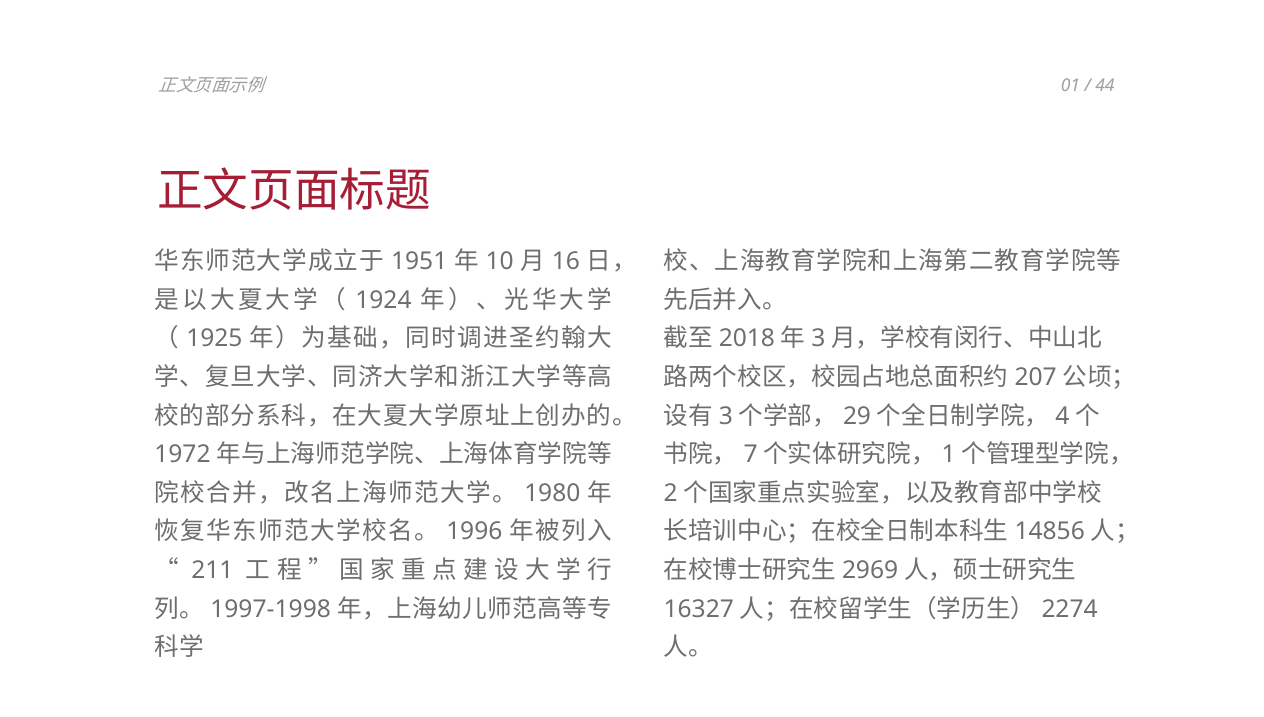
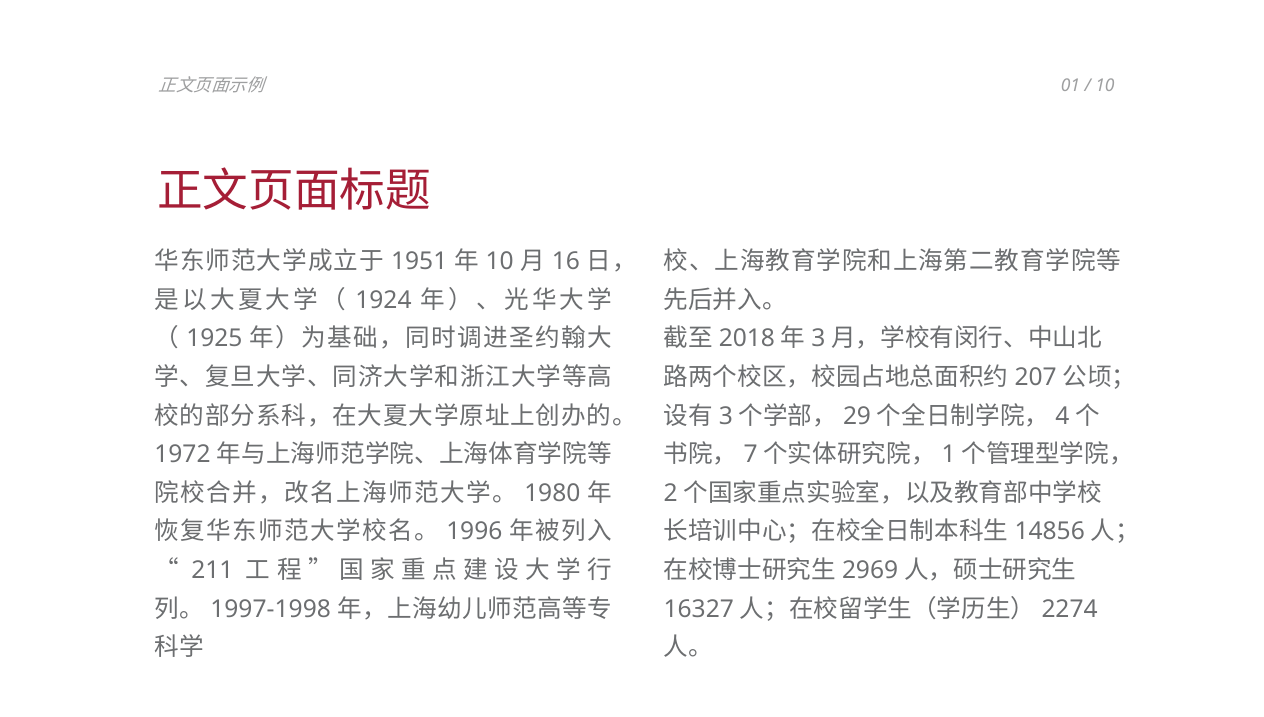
44 at (1105, 85): 44 -> 10
